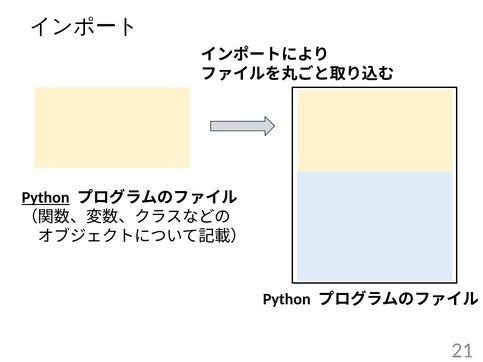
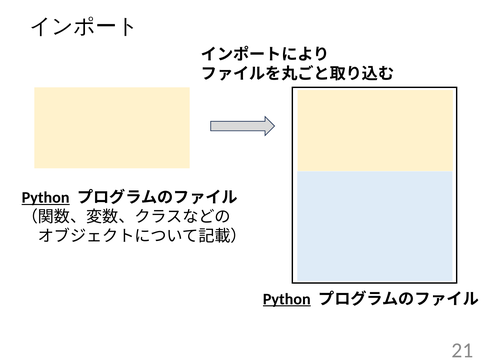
Python at (287, 299) underline: none -> present
